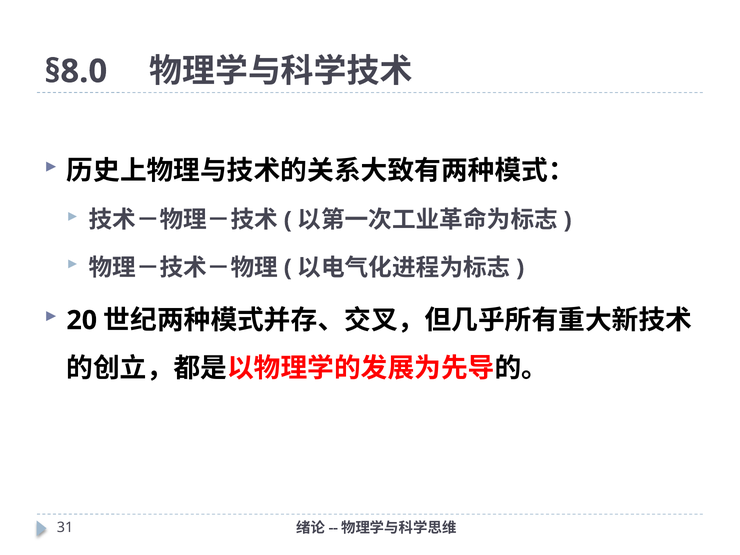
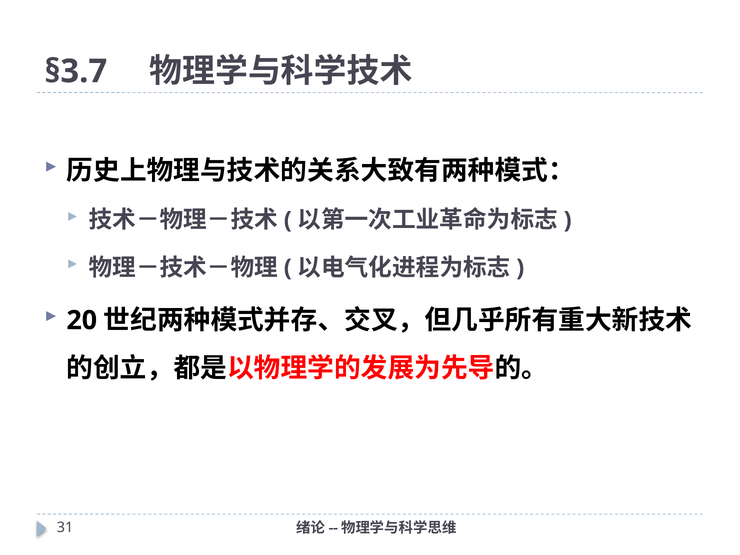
§8.0: §8.0 -> §3.7
